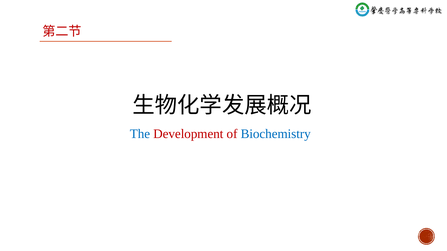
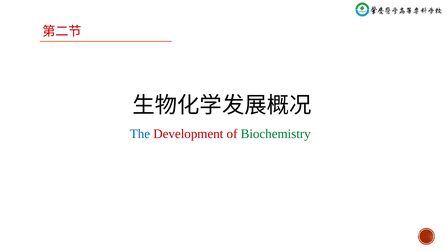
Biochemistry colour: blue -> green
